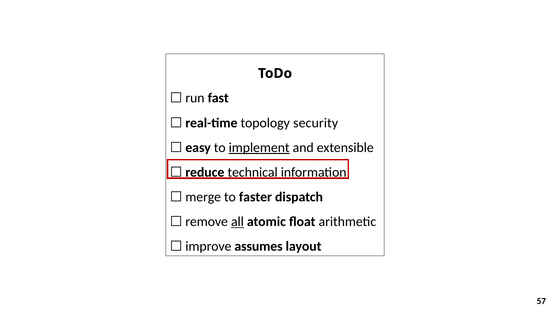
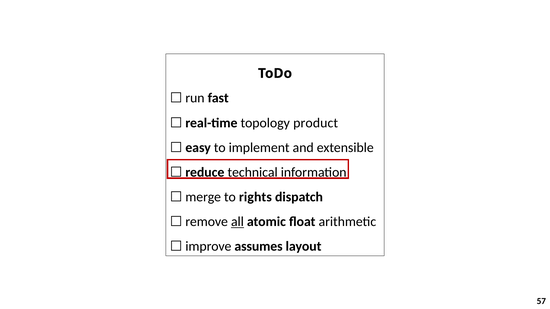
security: security -> product
implement underline: present -> none
faster: faster -> rights
